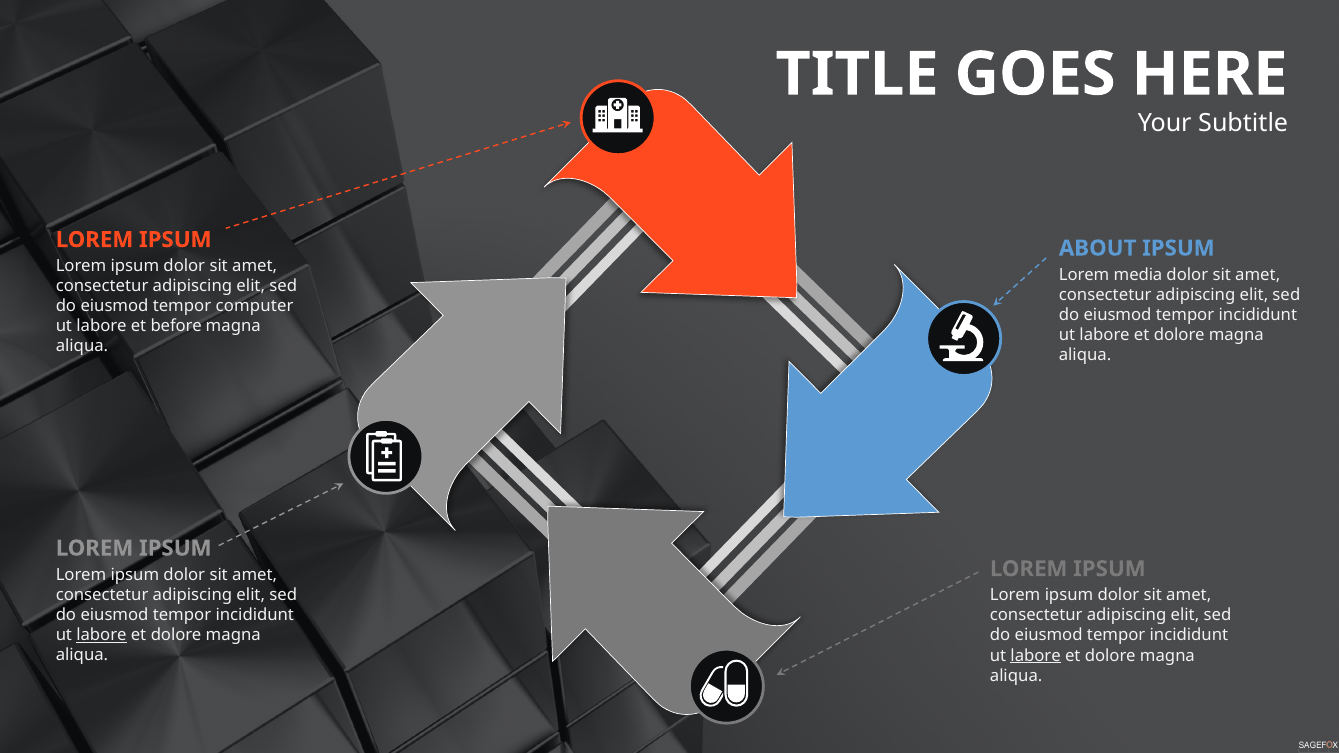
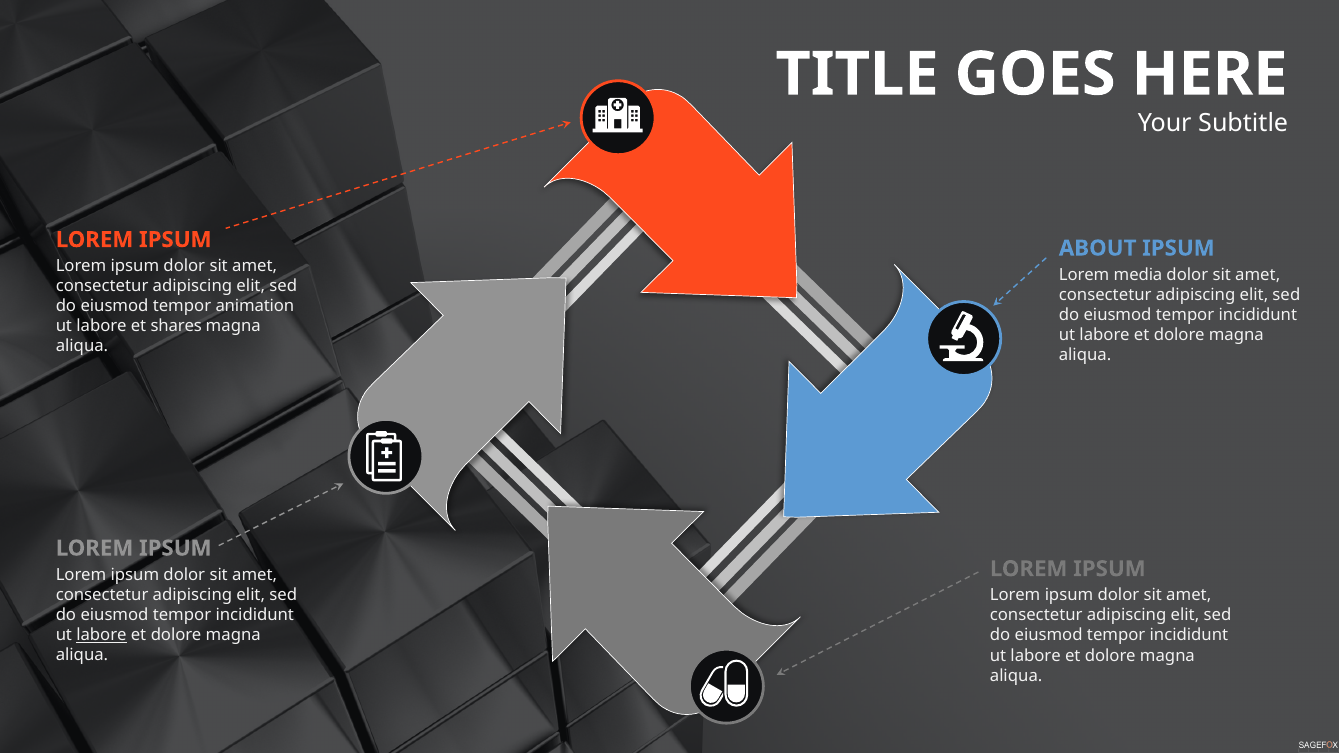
computer: computer -> animation
before: before -> shares
labore at (1036, 656) underline: present -> none
